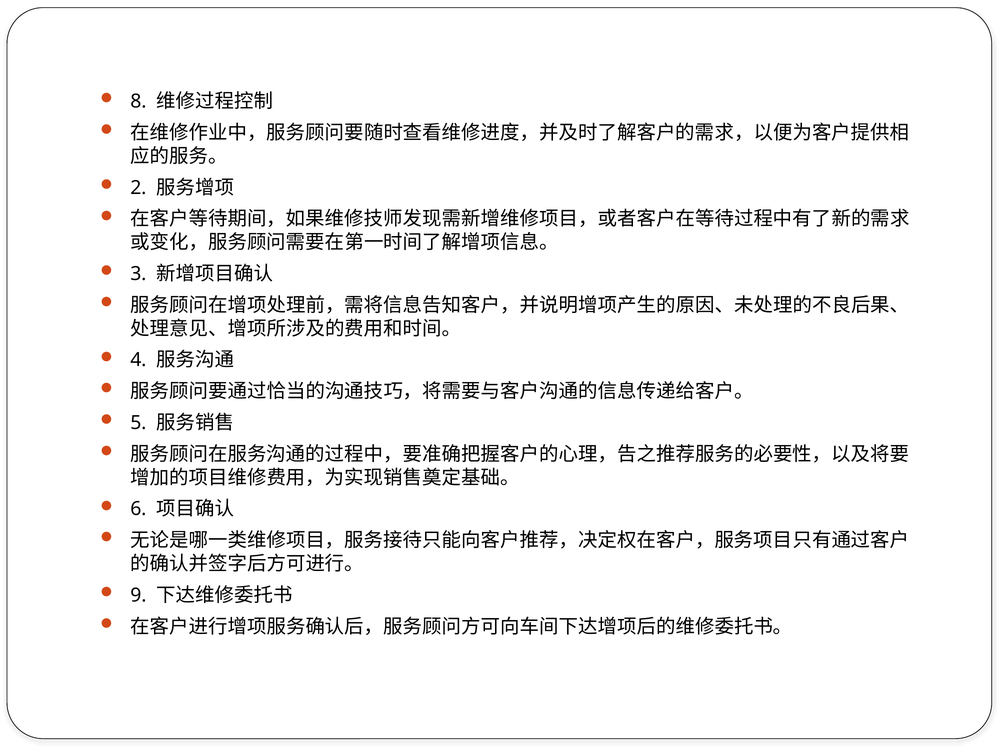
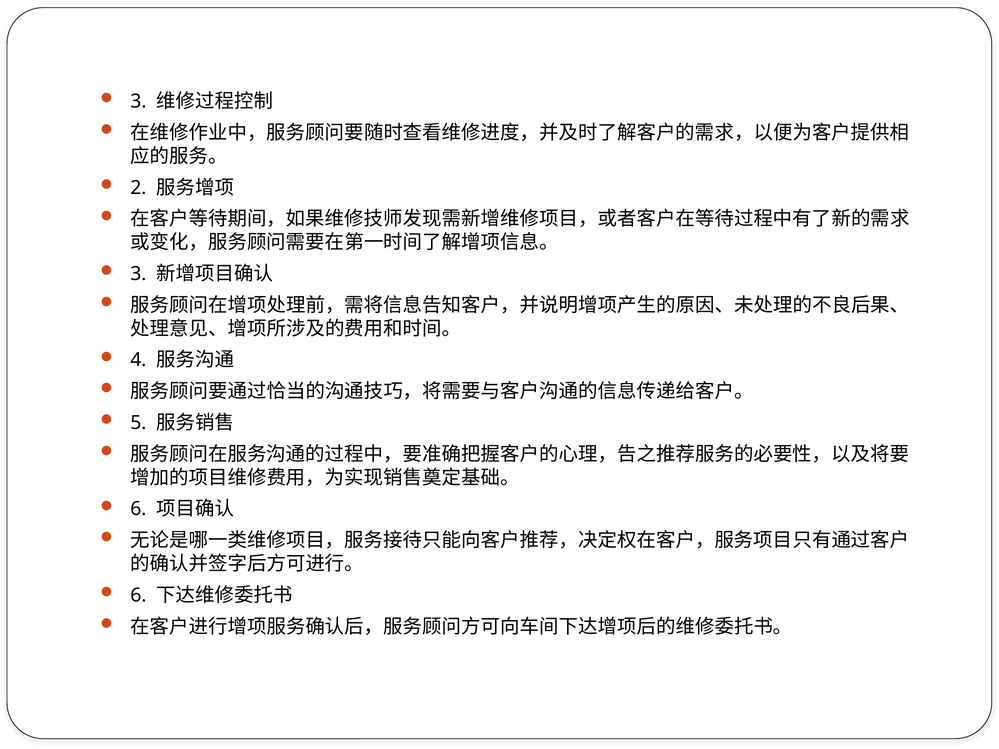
8 at (138, 102): 8 -> 3
9 at (138, 595): 9 -> 6
